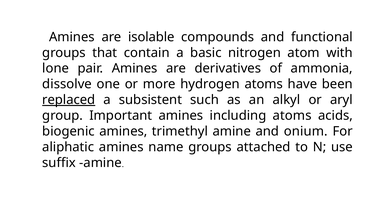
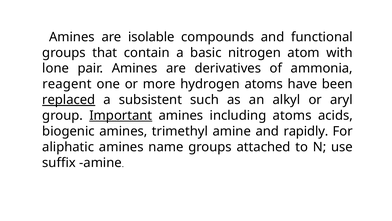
dissolve: dissolve -> reagent
Important underline: none -> present
onium: onium -> rapidly
